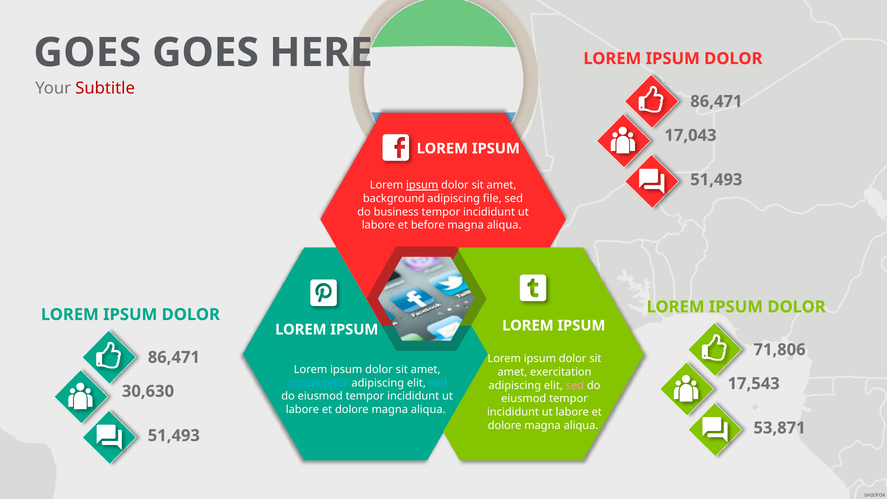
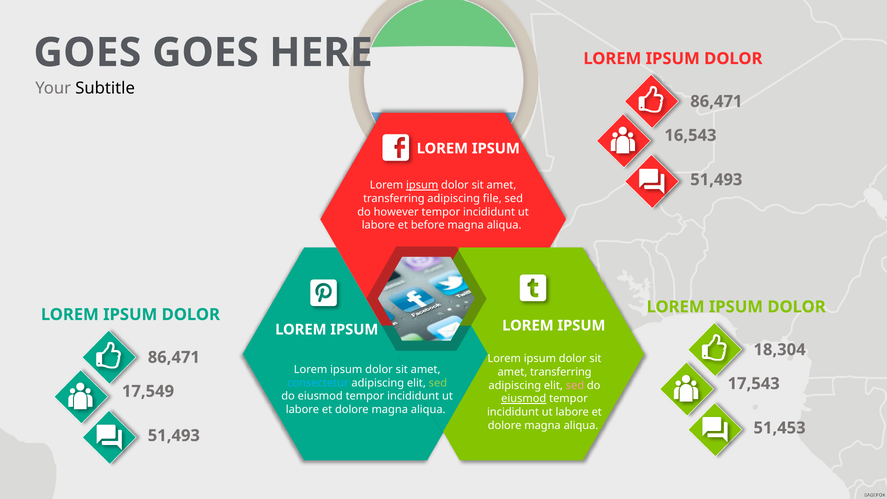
Subtitle colour: red -> black
17,043: 17,043 -> 16,543
background at (394, 199): background -> transferring
business: business -> however
71,806: 71,806 -> 18,304
exercitation at (561, 372): exercitation -> transferring
sed at (438, 383) colour: light blue -> light green
30,630: 30,630 -> 17,549
eiusmod at (524, 399) underline: none -> present
53,871: 53,871 -> 51,453
